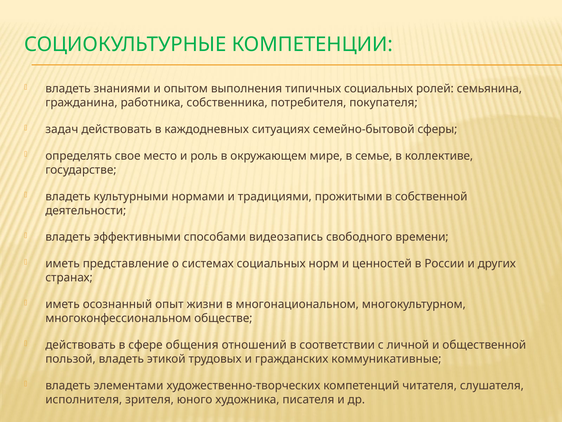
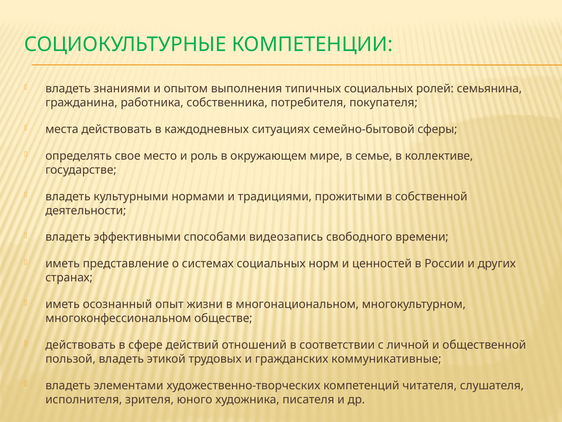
задач: задач -> места
общения: общения -> действий
